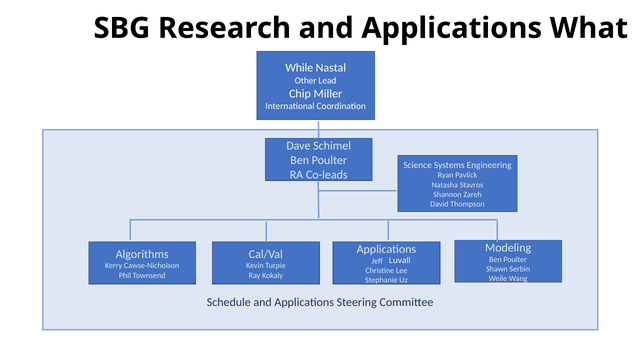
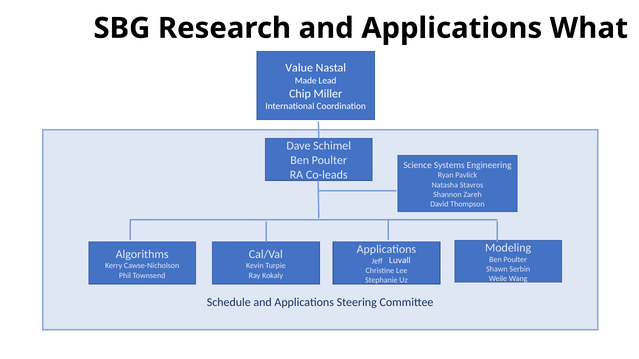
While: While -> Value
Other: Other -> Made
